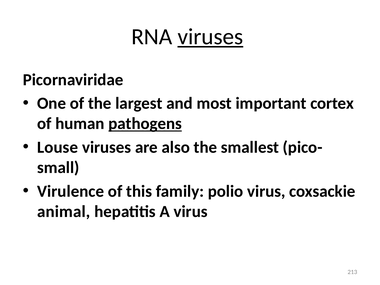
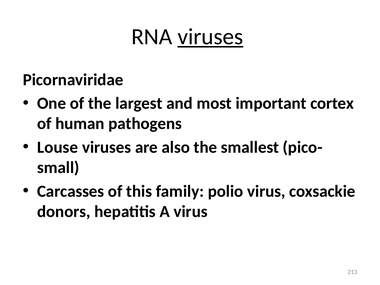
pathogens underline: present -> none
Virulence: Virulence -> Carcasses
animal: animal -> donors
